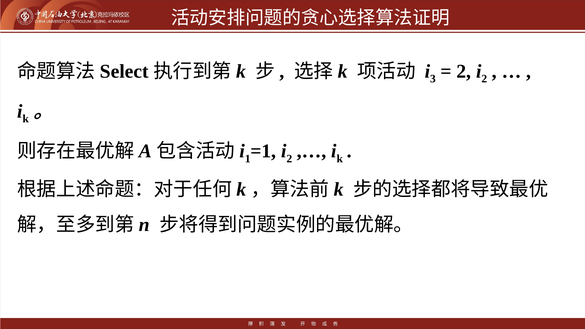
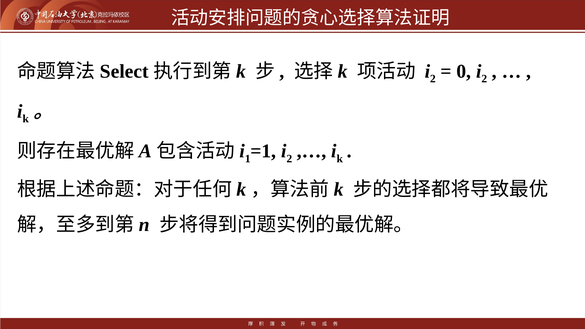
3 at (433, 79): 3 -> 2
2 at (464, 71): 2 -> 0
